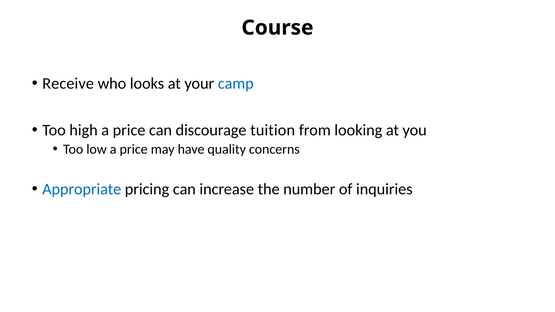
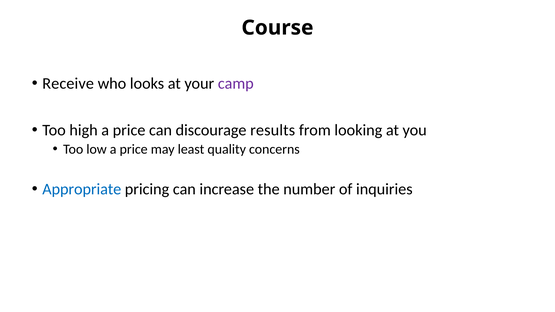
camp colour: blue -> purple
tuition: tuition -> results
have: have -> least
